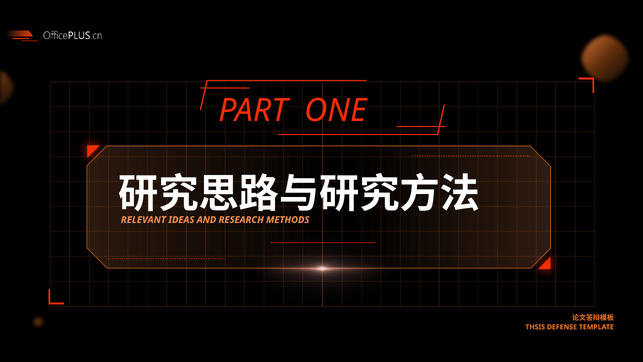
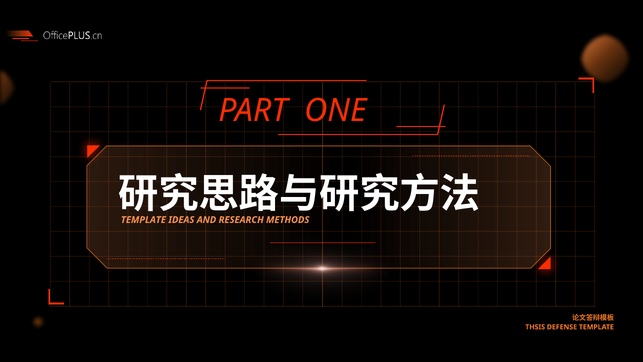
RELEVANT at (143, 220): RELEVANT -> TEMPLATE
